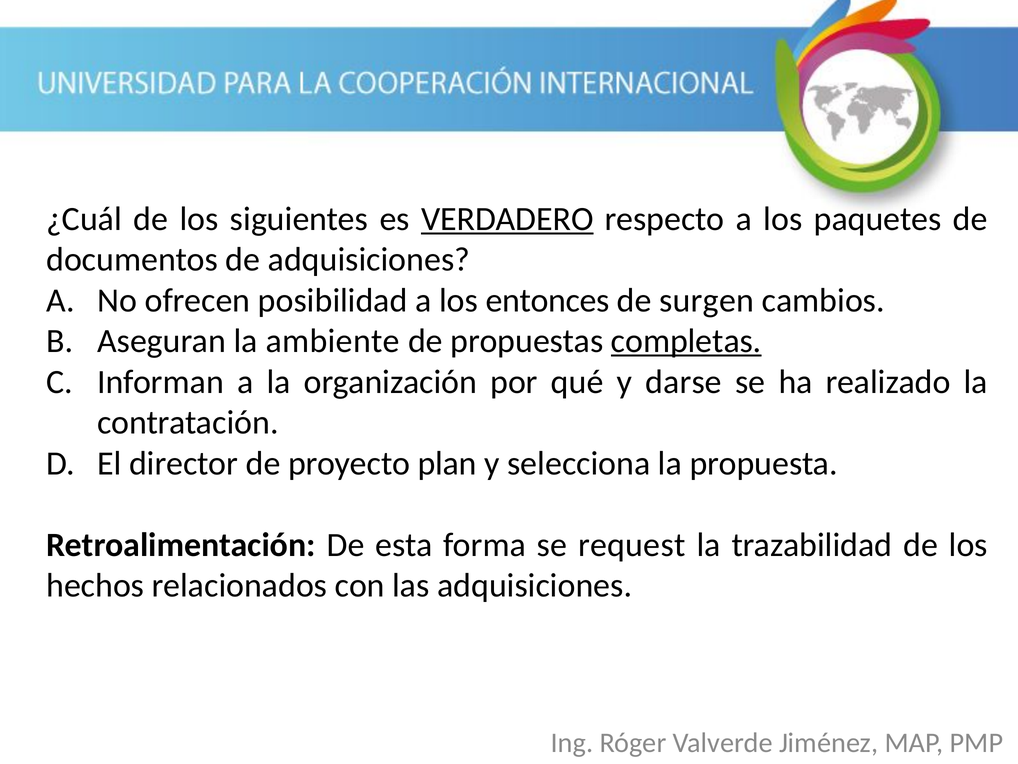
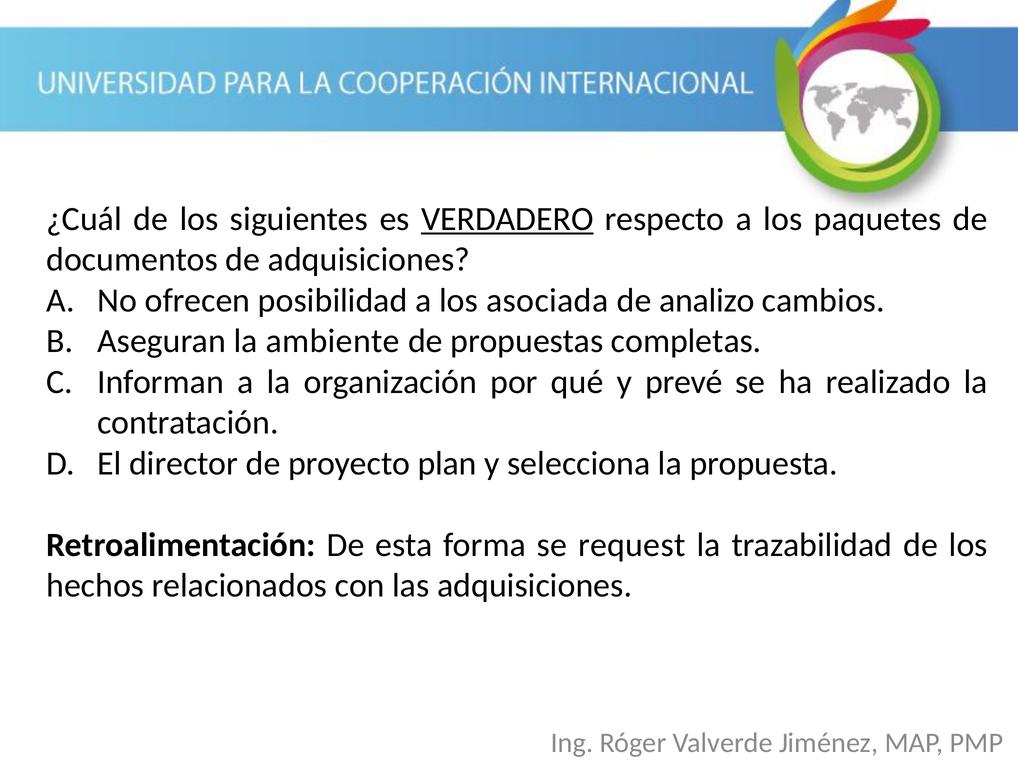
entonces: entonces -> asociada
surgen: surgen -> analizo
completas underline: present -> none
darse: darse -> prevé
